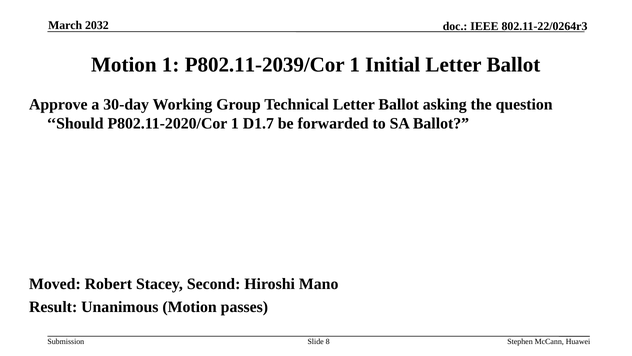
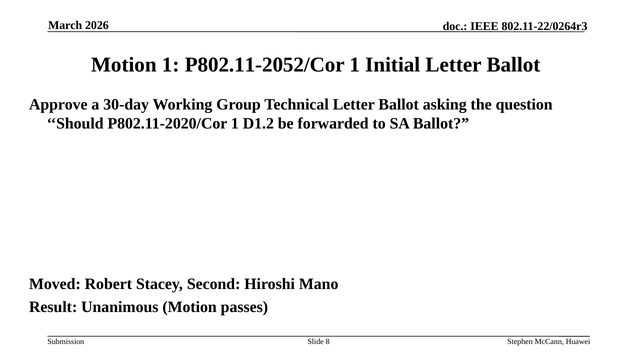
2032: 2032 -> 2026
P802.11-2039/Cor: P802.11-2039/Cor -> P802.11-2052/Cor
D1.7: D1.7 -> D1.2
